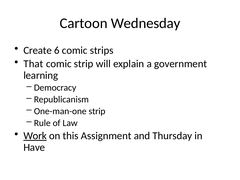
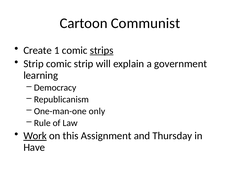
Wednesday: Wednesday -> Communist
6: 6 -> 1
strips underline: none -> present
That at (33, 64): That -> Strip
One-man-one strip: strip -> only
